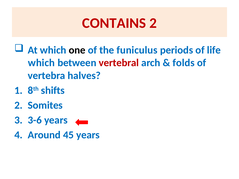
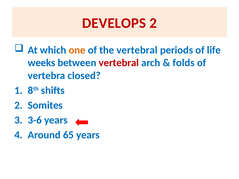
CONTAINS: CONTAINS -> DEVELOPS
one colour: black -> orange
the funiculus: funiculus -> vertebral
which at (41, 63): which -> weeks
halves: halves -> closed
45: 45 -> 65
